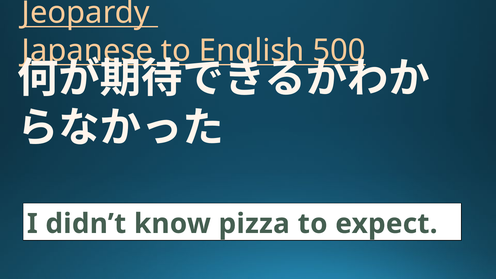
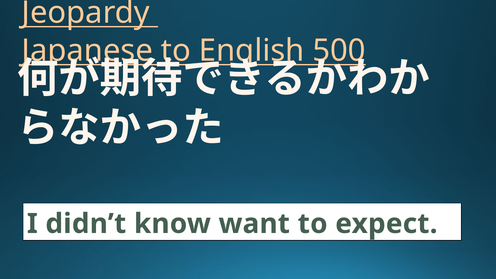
pizza: pizza -> want
